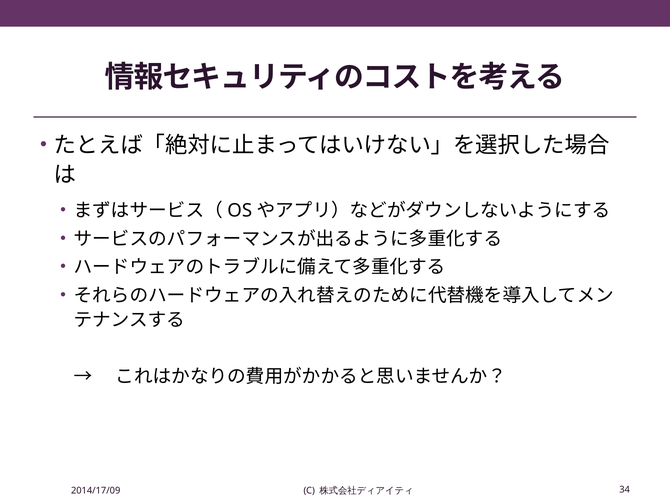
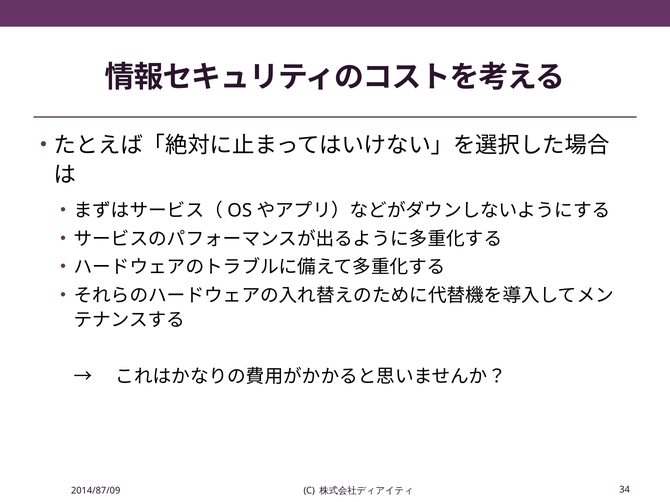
2014/17/09: 2014/17/09 -> 2014/87/09
